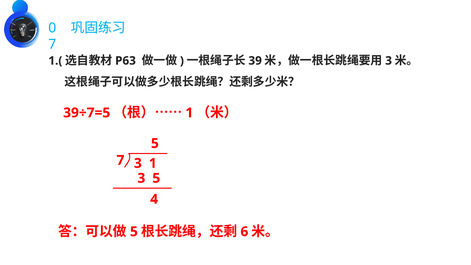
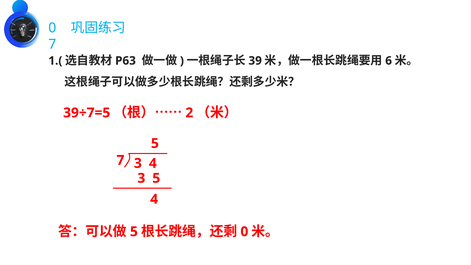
3 at (389, 61): 3 -> 6
1 at (189, 113): 1 -> 2
3 1: 1 -> 4
6 at (244, 232): 6 -> 0
